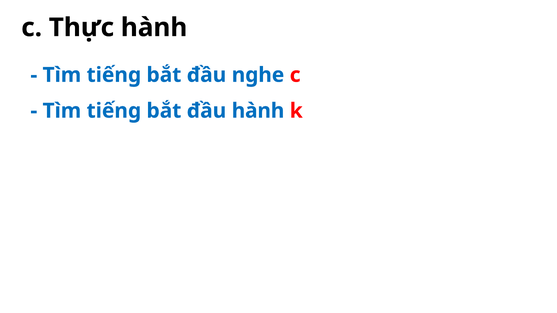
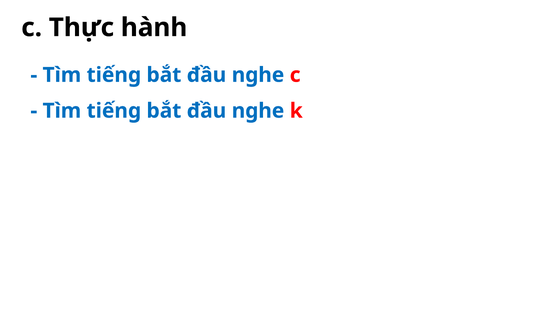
hành at (258, 111): hành -> nghe
